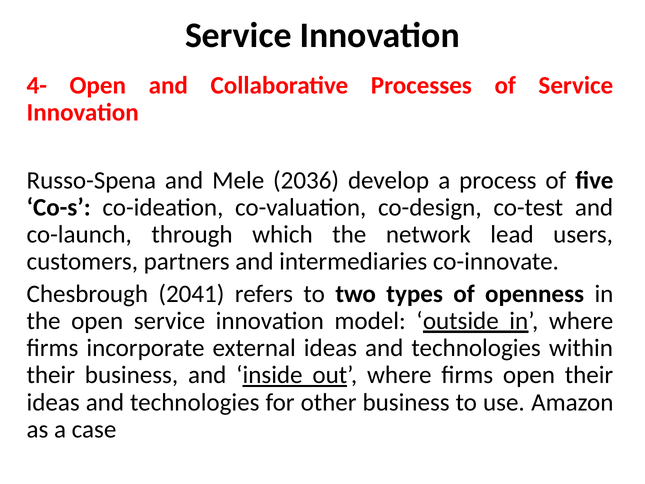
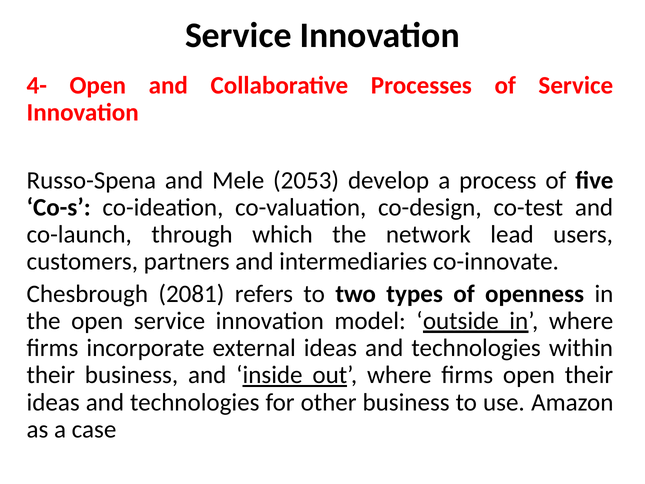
2036: 2036 -> 2053
2041: 2041 -> 2081
